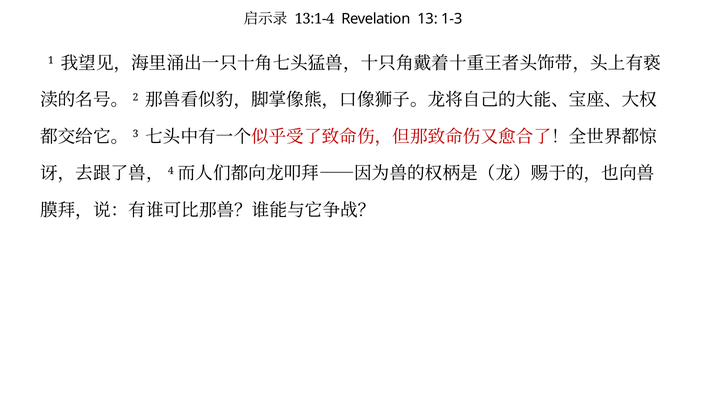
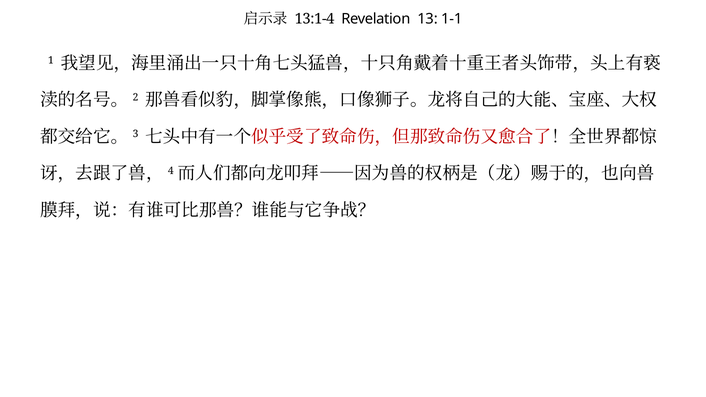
1-3: 1-3 -> 1-1
